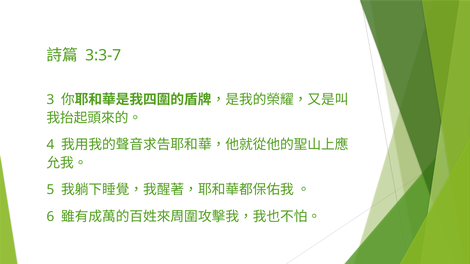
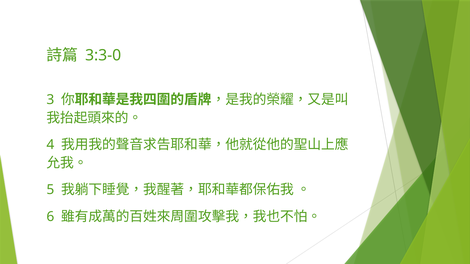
3:3-7: 3:3-7 -> 3:3-0
